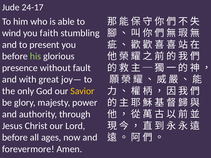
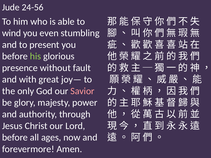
24-17: 24-17 -> 24-56
faith: faith -> even
Savior colour: yellow -> pink
